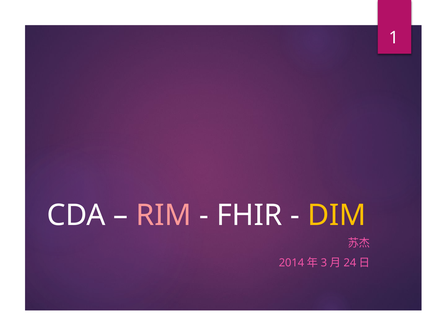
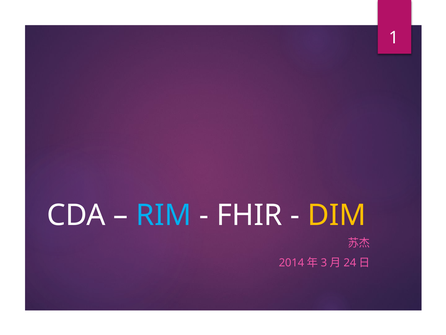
RIM colour: pink -> light blue
